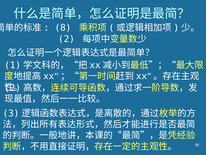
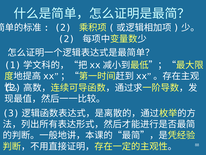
8 at (63, 28): 8 -> 2
